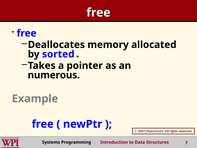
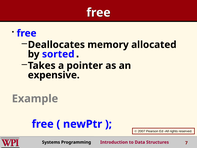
numerous: numerous -> expensive
